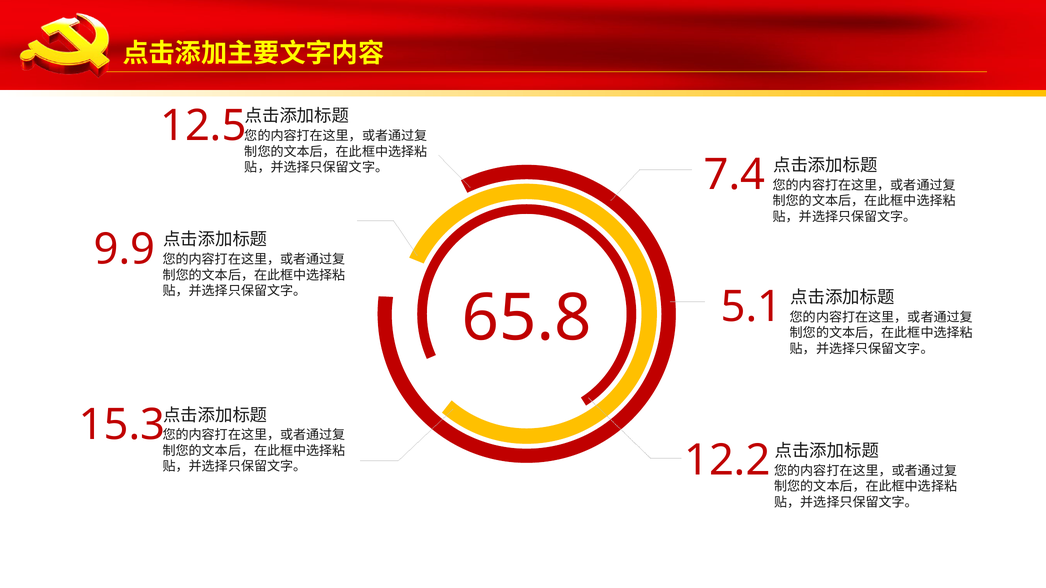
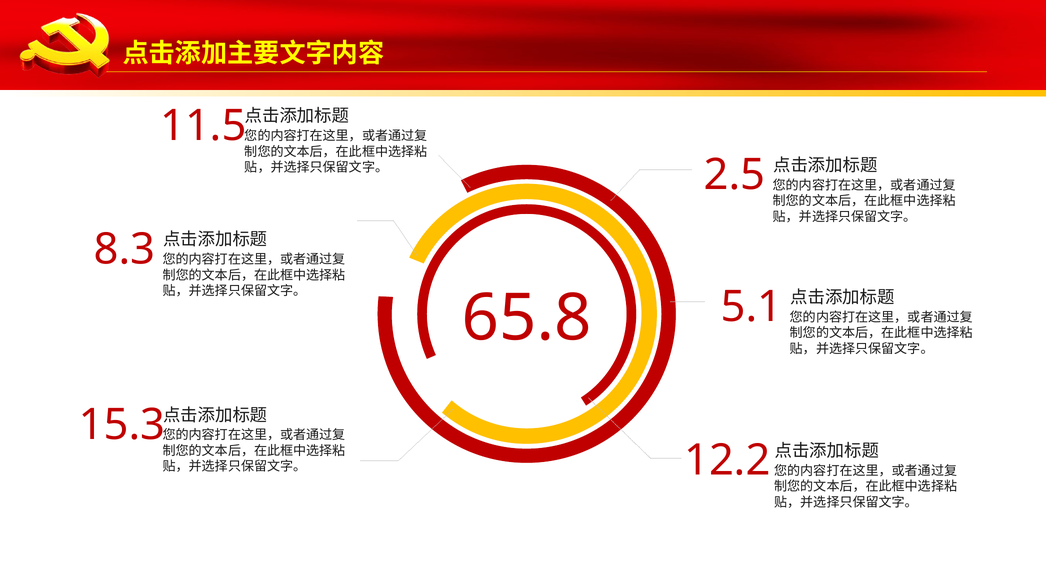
12.5: 12.5 -> 11.5
7.4: 7.4 -> 2.5
9.9: 9.9 -> 8.3
